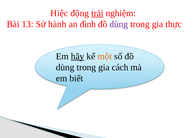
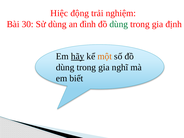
trải underline: present -> none
13: 13 -> 30
Sử hành: hành -> dùng
dùng at (119, 24) colour: purple -> green
thực: thực -> định
cách: cách -> nghĩ
